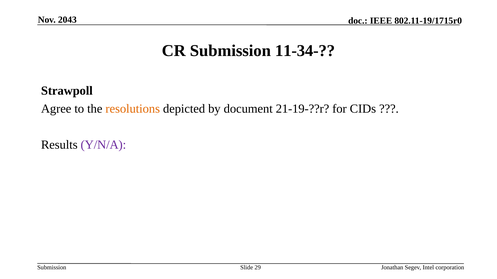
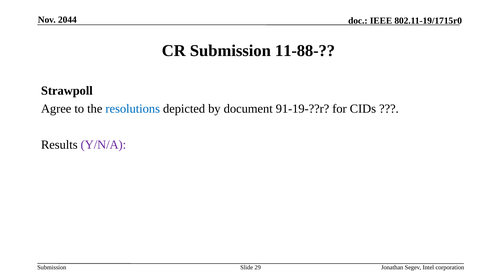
2043: 2043 -> 2044
11-34-: 11-34- -> 11-88-
resolutions colour: orange -> blue
21-19-??r: 21-19-??r -> 91-19-??r
